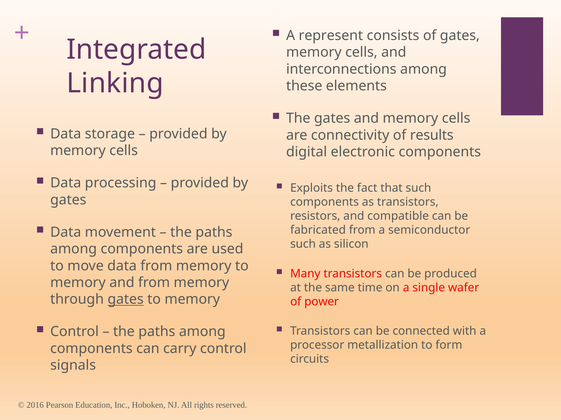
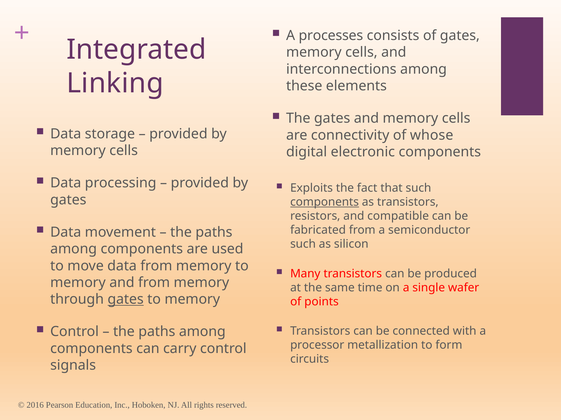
represent: represent -> processes
results: results -> whose
components at (325, 202) underline: none -> present
power: power -> points
